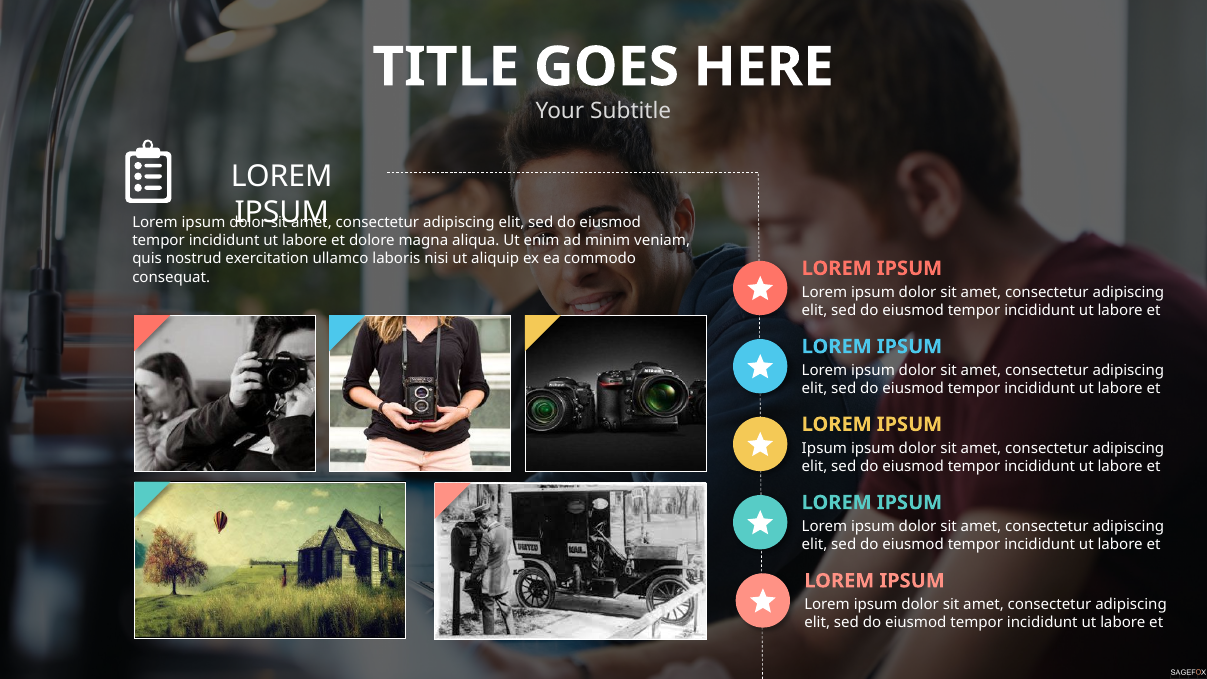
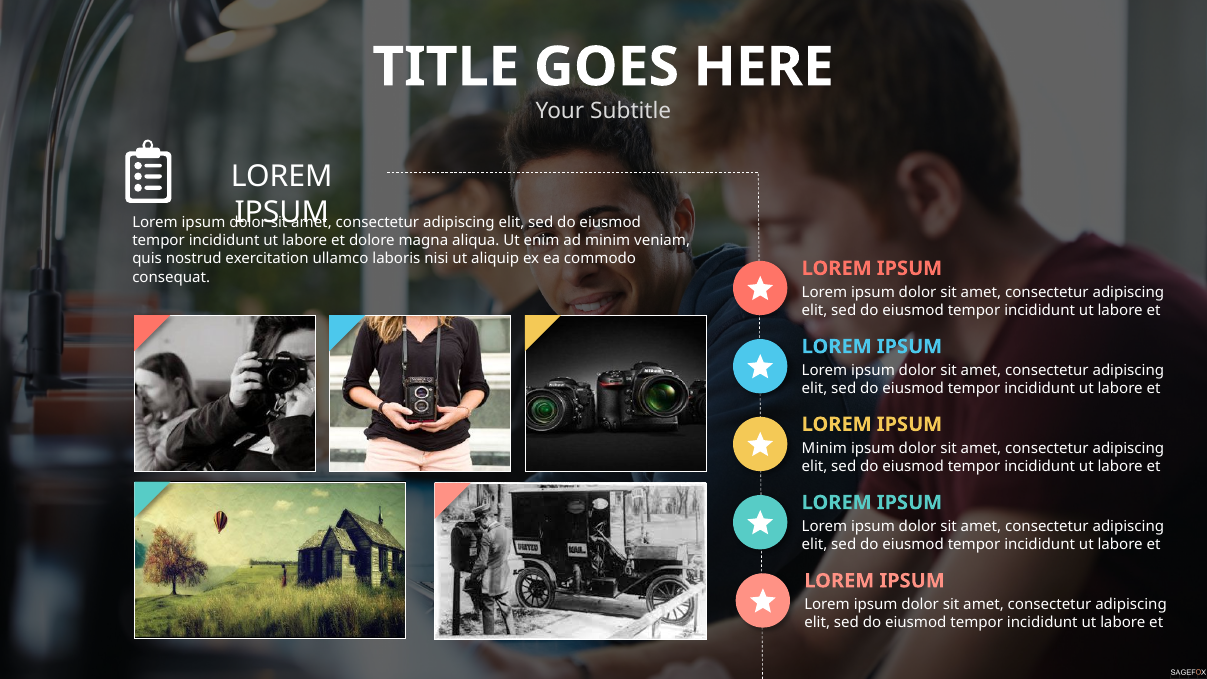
Ipsum at (824, 448): Ipsum -> Minim
